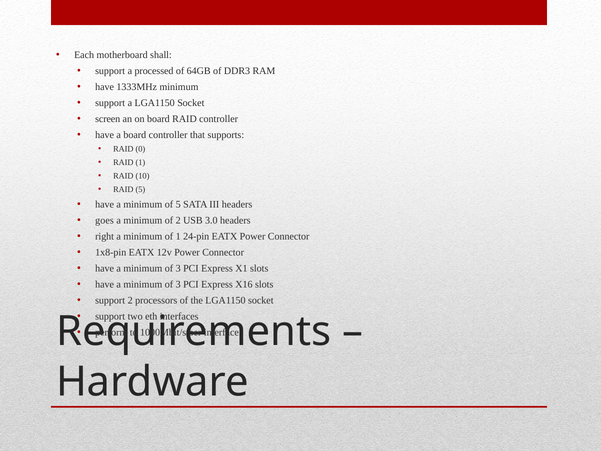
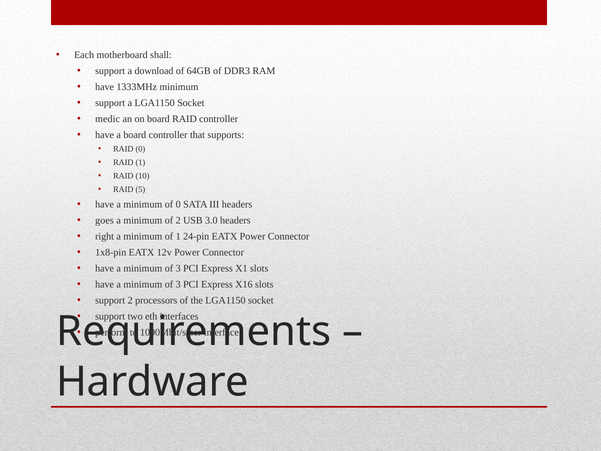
processed: processed -> download
screen: screen -> medic
of 5: 5 -> 0
